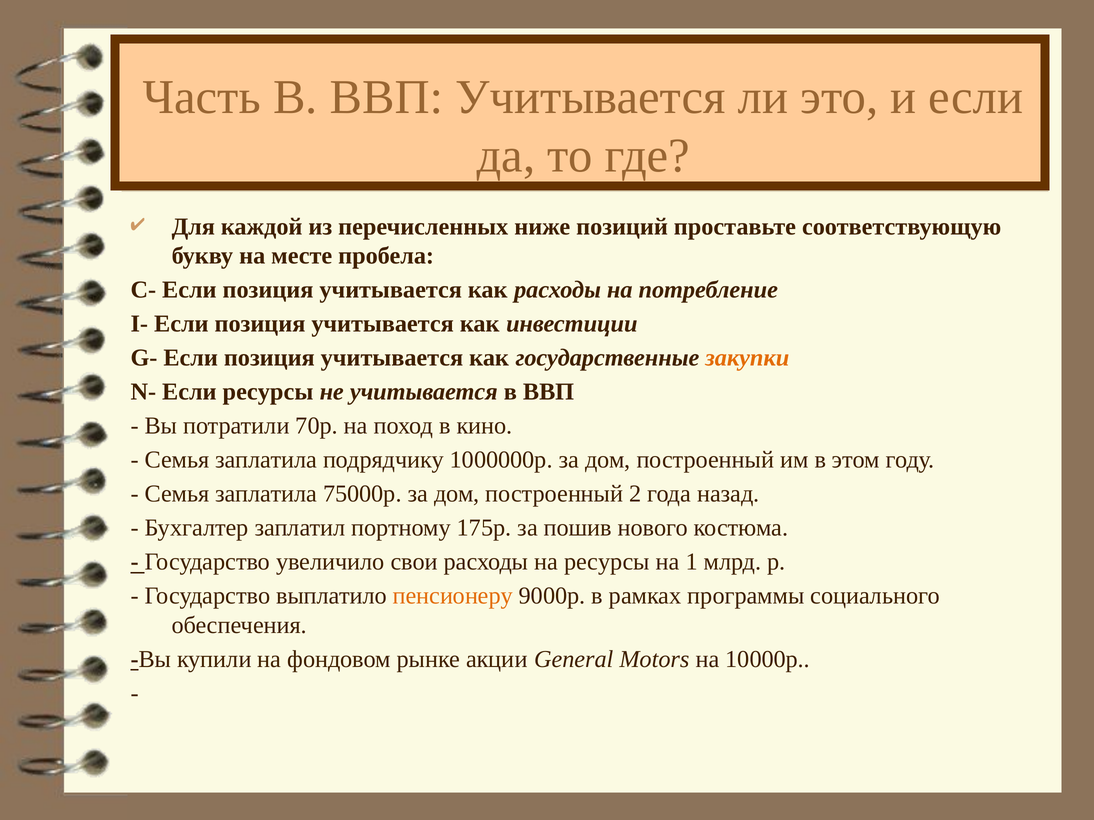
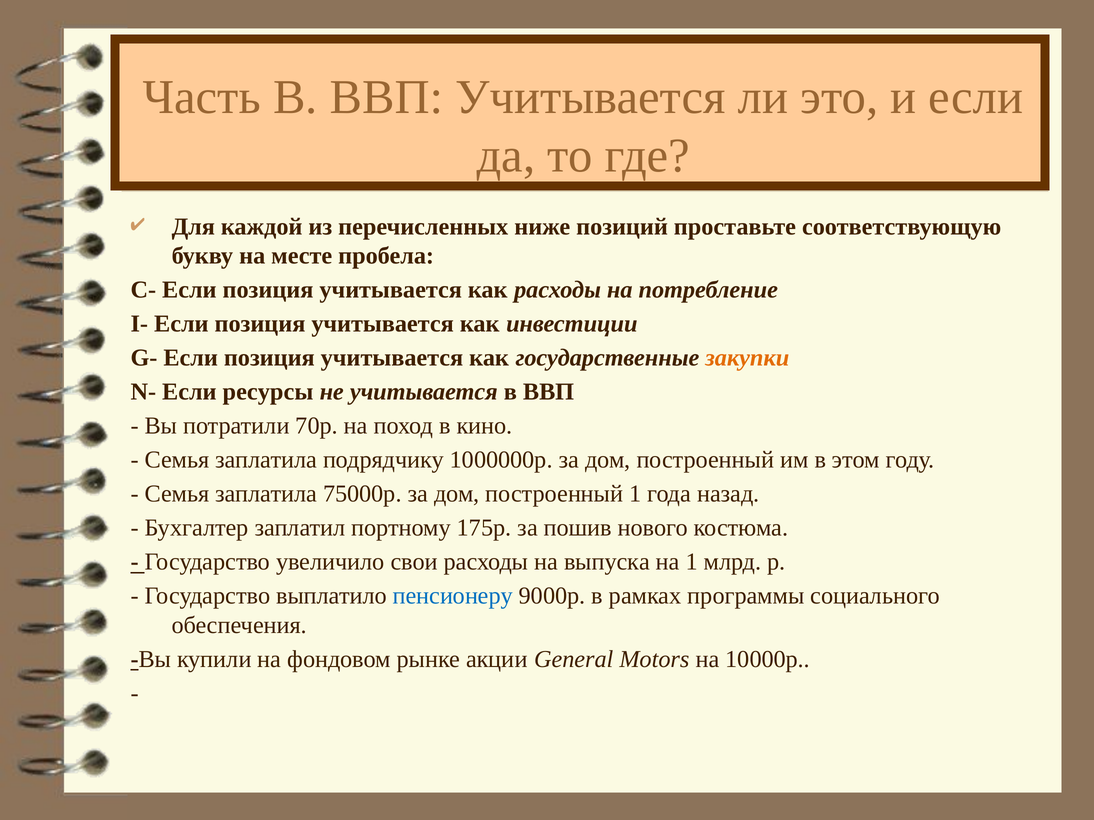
построенный 2: 2 -> 1
на ресурсы: ресурсы -> выпуска
пенсионеру colour: orange -> blue
